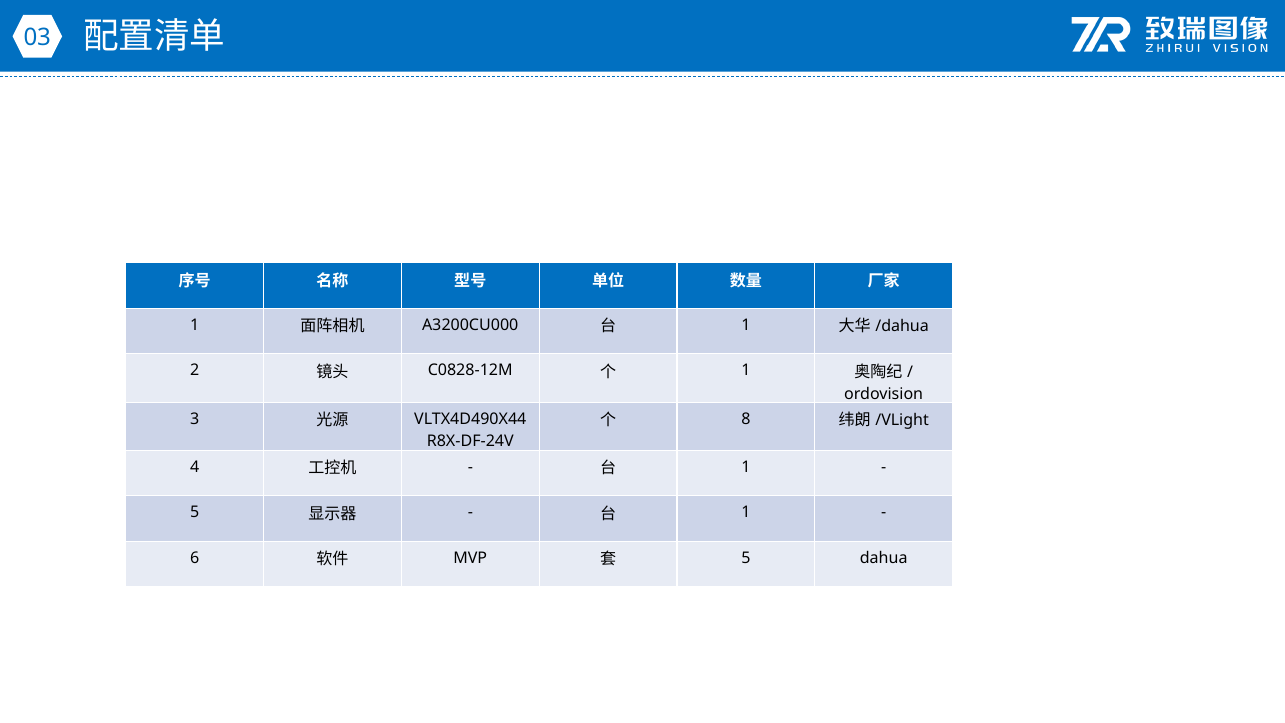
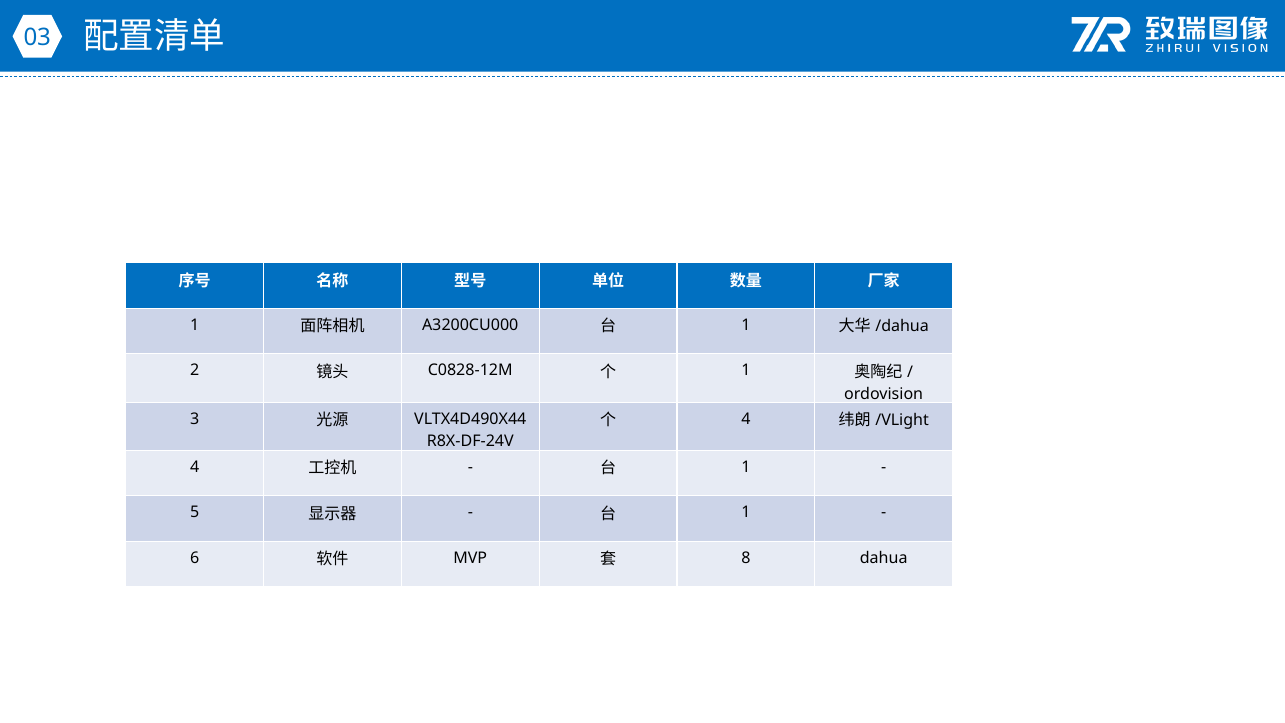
8 at (746, 419): 8 -> 4
5 at (746, 558): 5 -> 8
